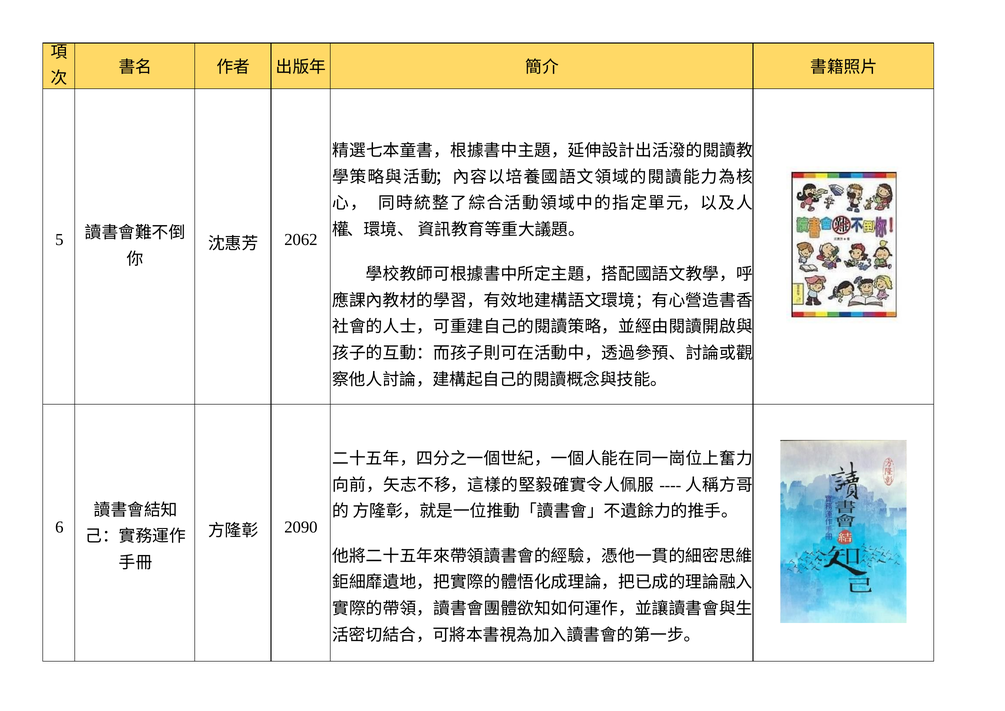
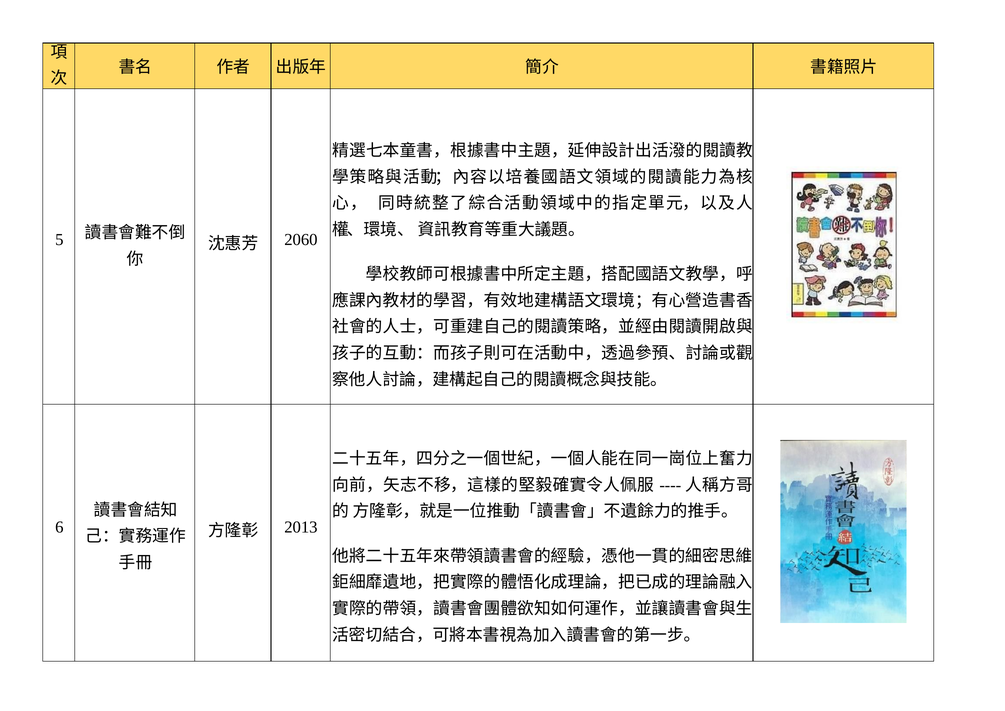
2062: 2062 -> 2060
2090: 2090 -> 2013
